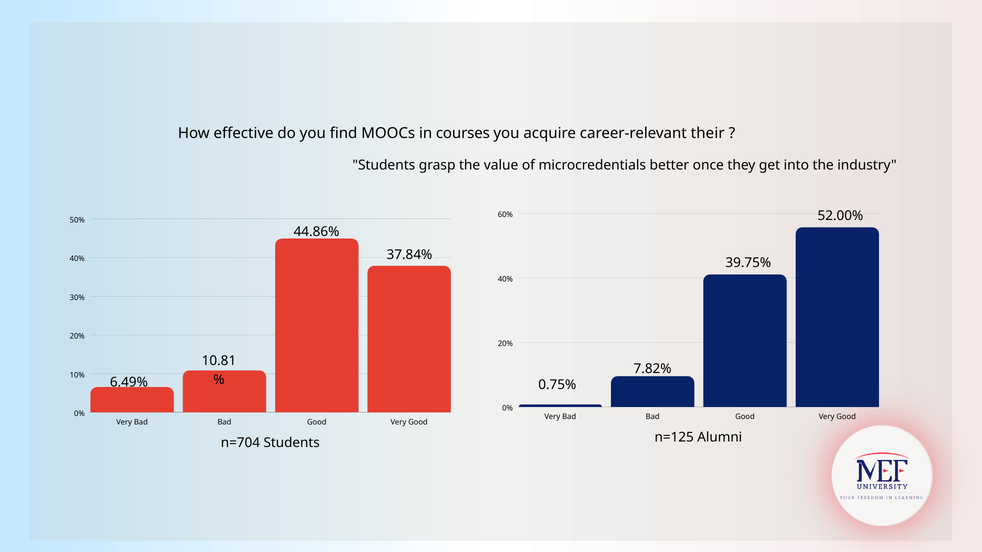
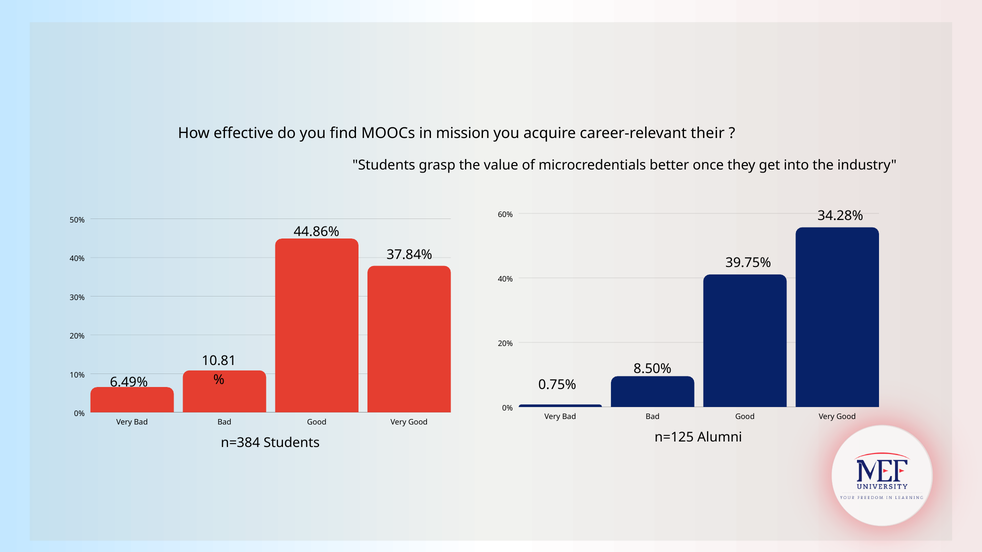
courses: courses -> mission
52.00%: 52.00% -> 34.28%
7.82%: 7.82% -> 8.50%
n=704: n=704 -> n=384
